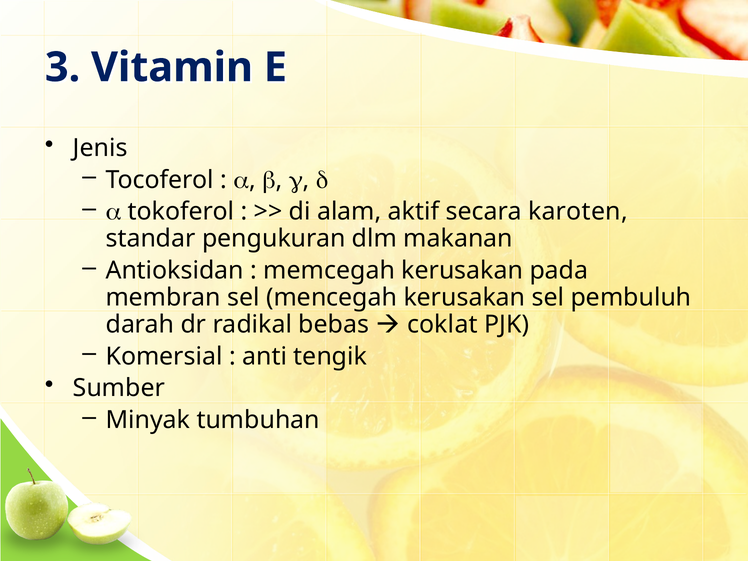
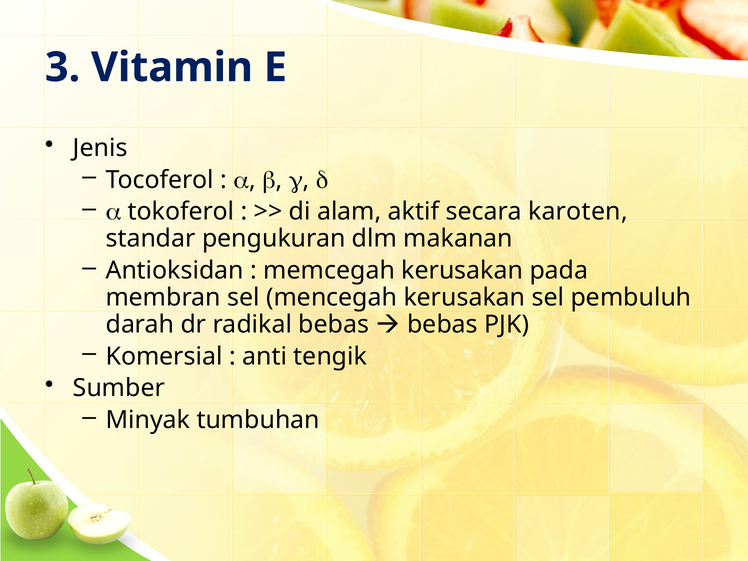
coklat at (442, 324): coklat -> bebas
